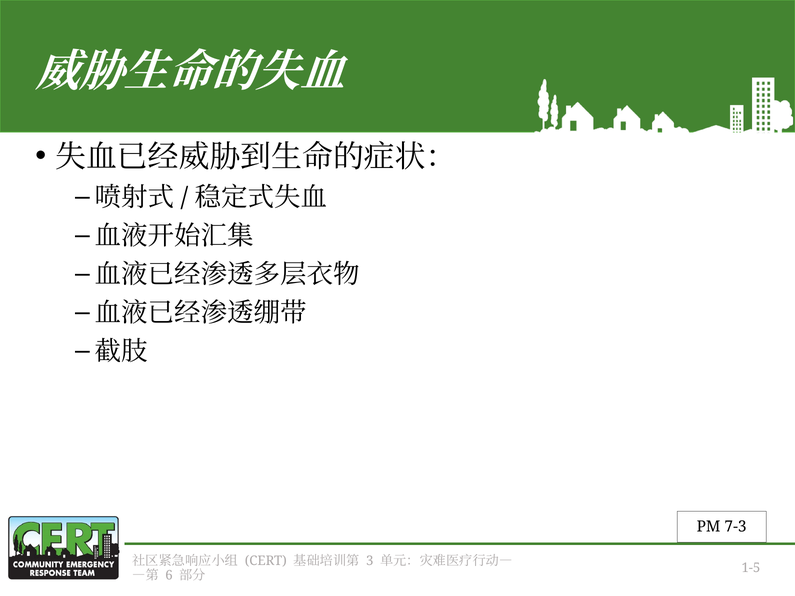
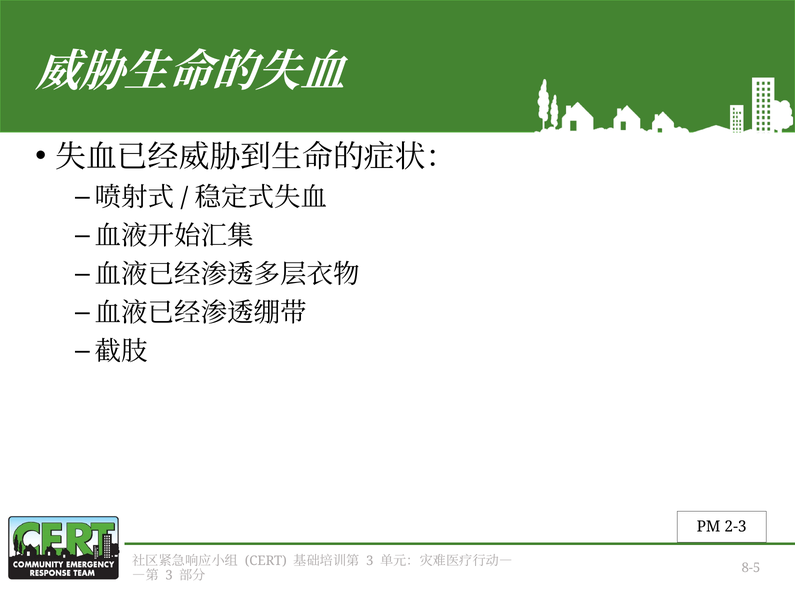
7-3: 7-3 -> 2-3
6 at (169, 575): 6 -> 3
1-5: 1-5 -> 8-5
